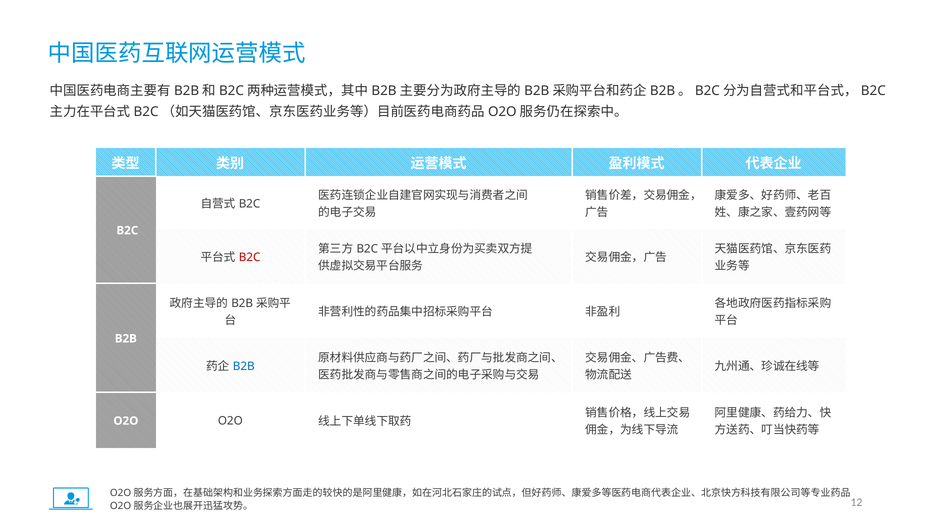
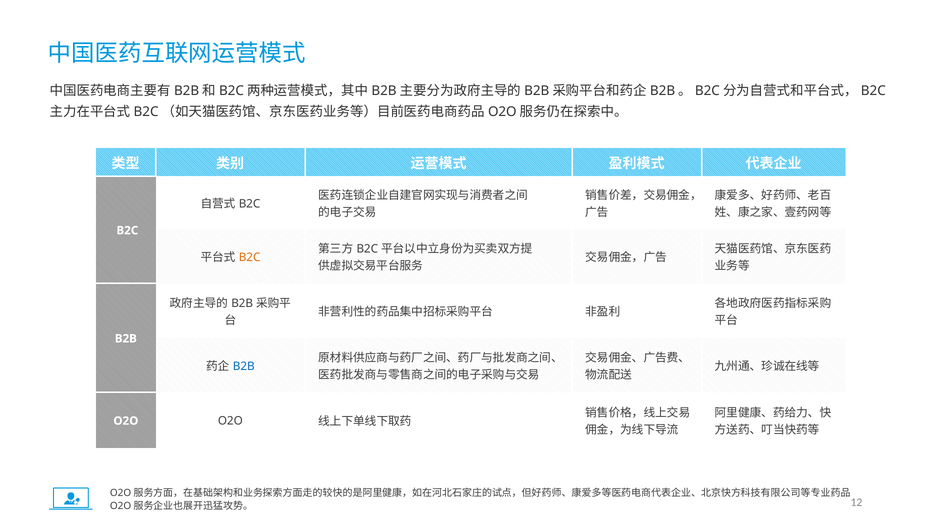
B2C at (250, 257) colour: red -> orange
